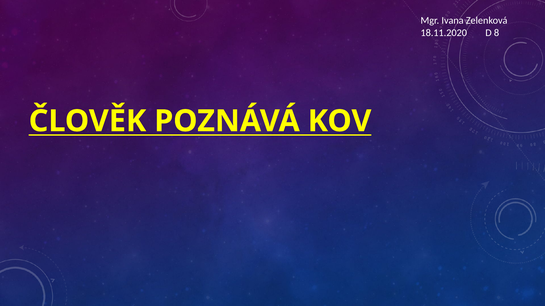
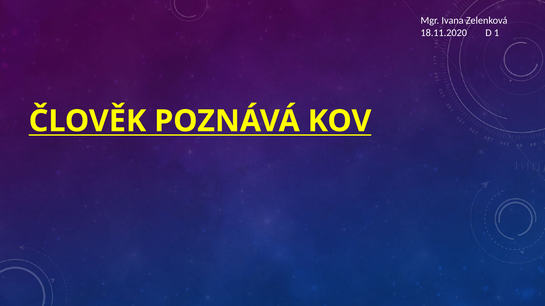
8: 8 -> 1
